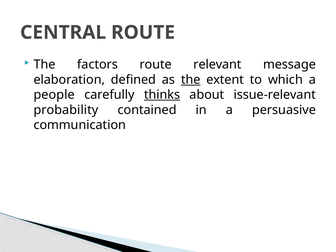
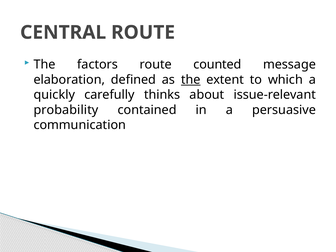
relevant: relevant -> counted
people: people -> quickly
thinks underline: present -> none
